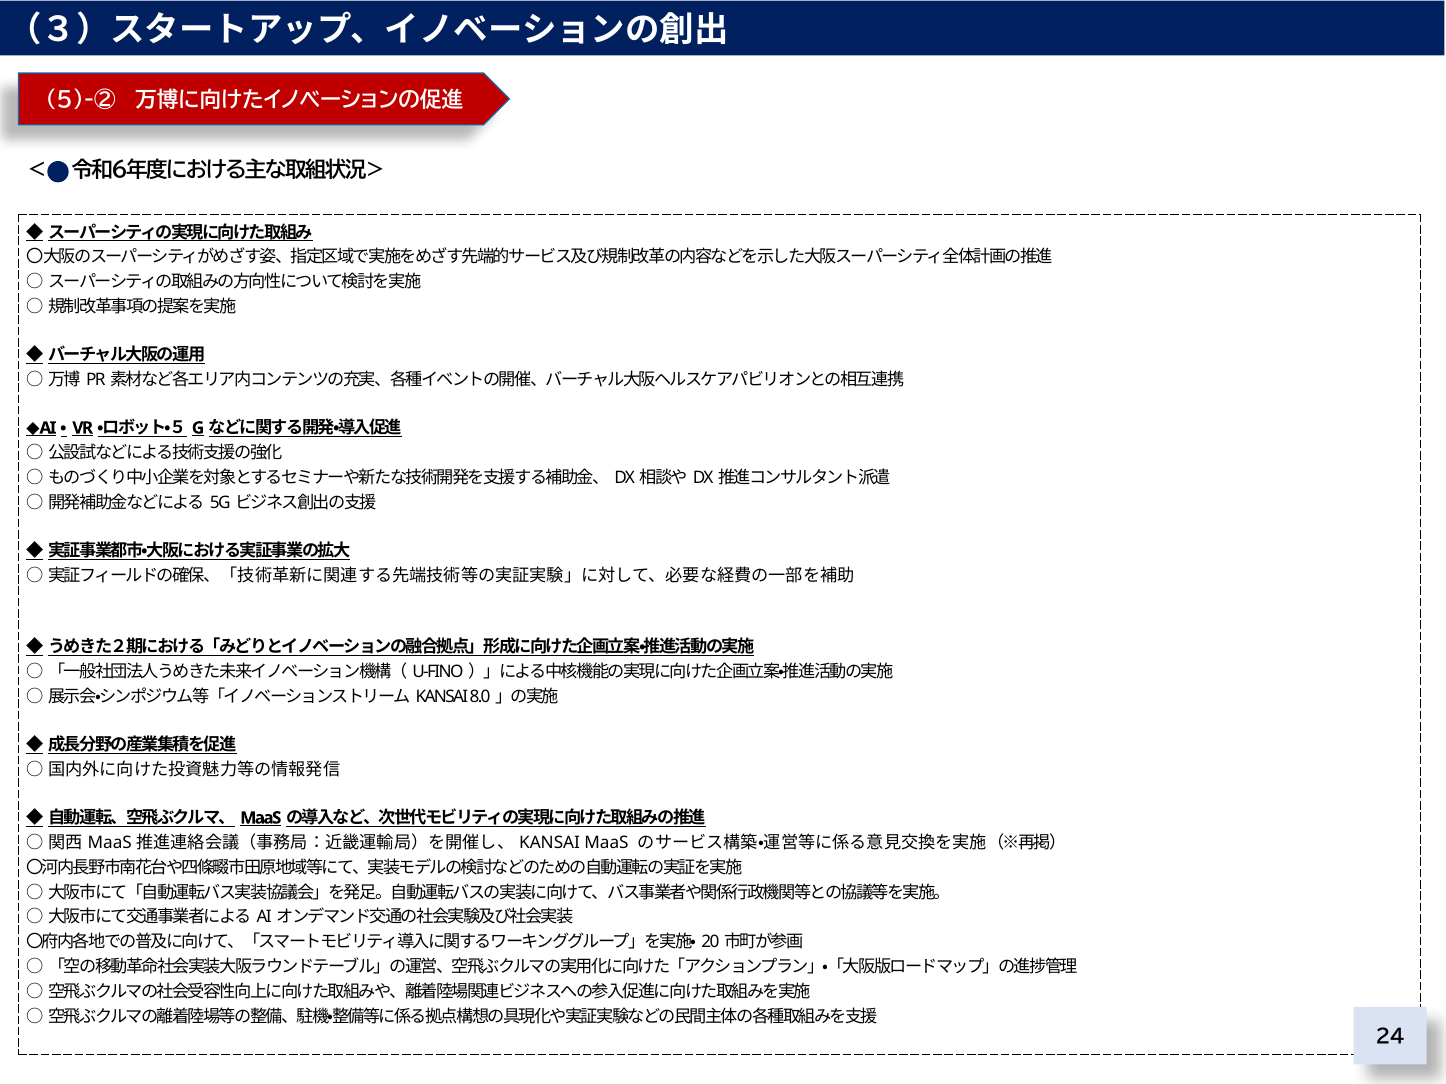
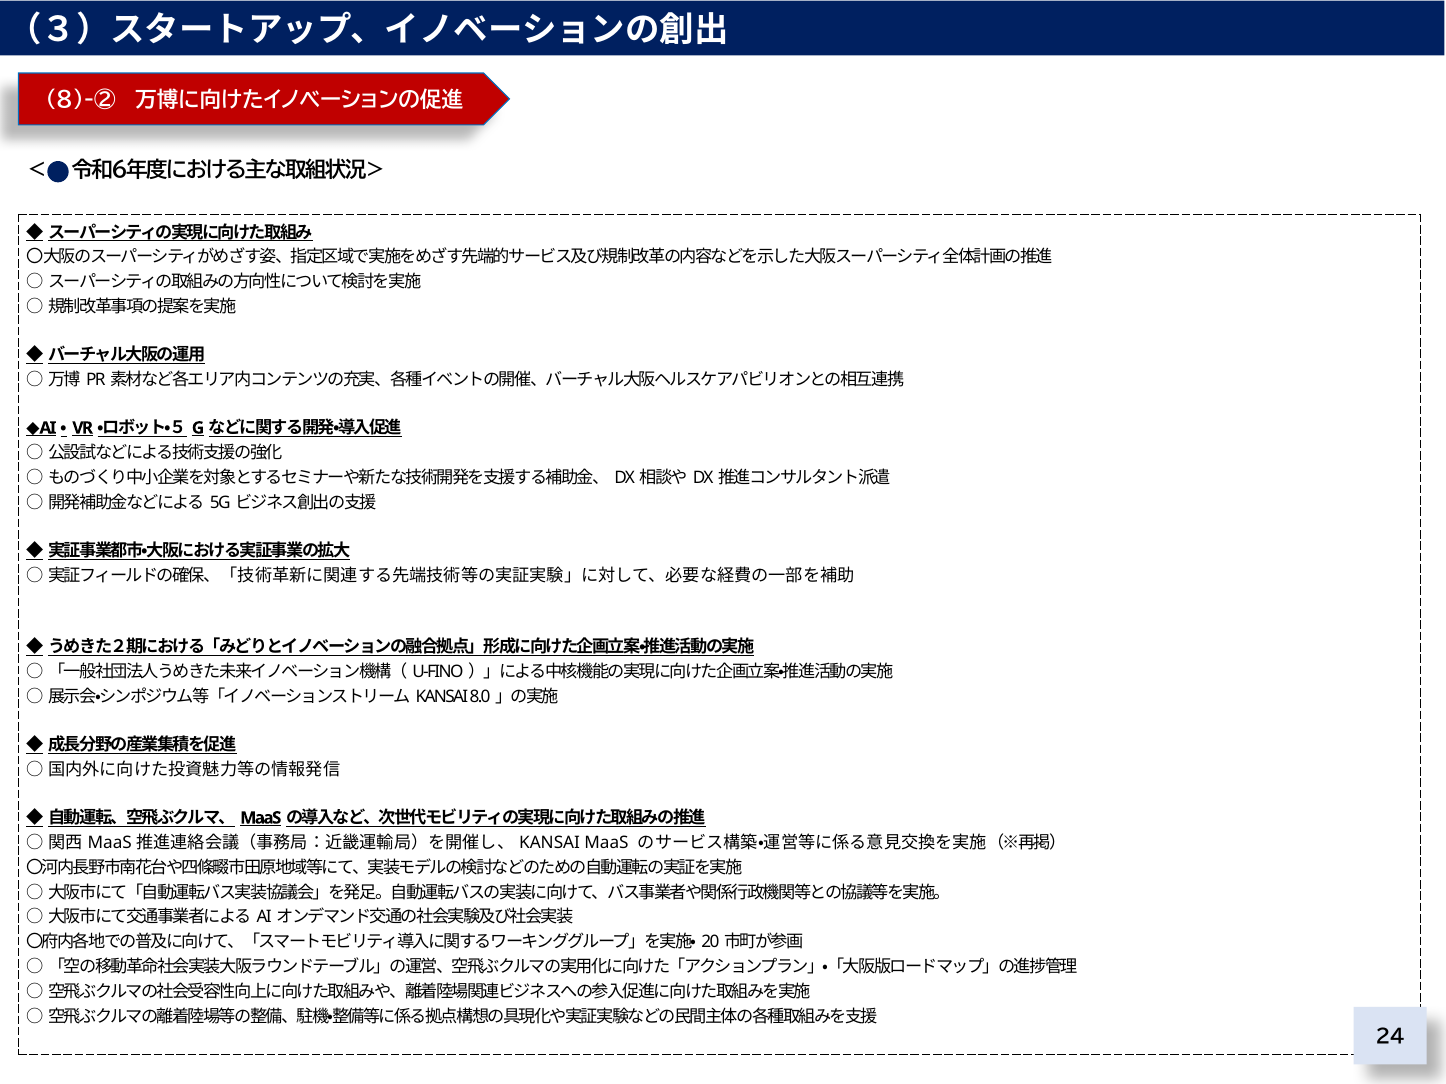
5)-②: 5)-② -> 8)-②
